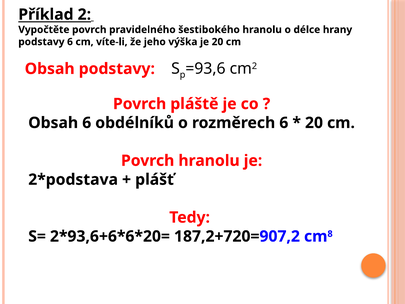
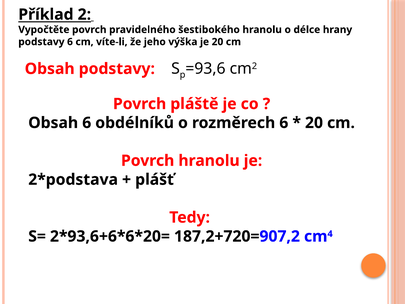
8: 8 -> 4
